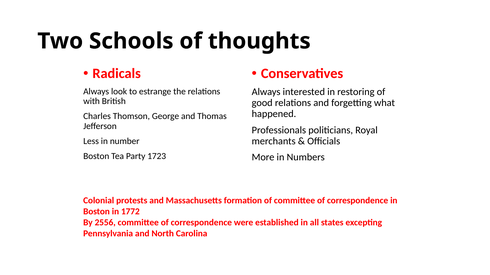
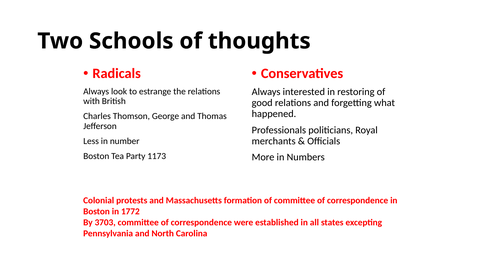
1723: 1723 -> 1173
2556: 2556 -> 3703
